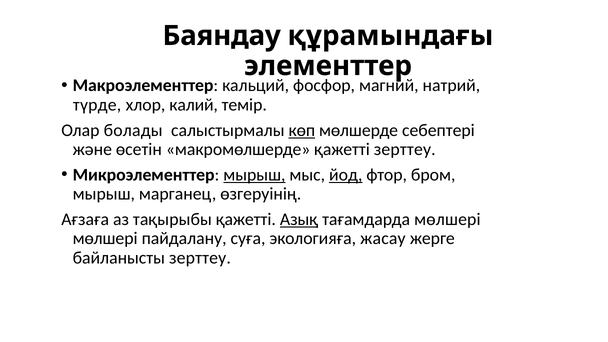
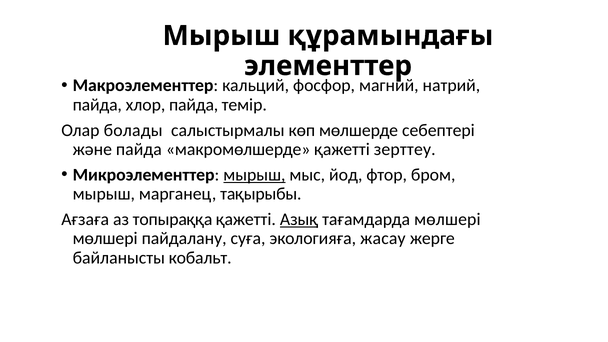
Баяндау at (222, 36): Баяндау -> Мырыш
түрде at (97, 105): түрде -> пайда
хлор калий: калий -> пайда
көп underline: present -> none
және өсетін: өсетін -> пайда
йод underline: present -> none
өзгеруінің: өзгеруінің -> тақырыбы
тақырыбы: тақырыбы -> топыраққа
байланысты зерттеу: зерттеу -> кобальт
